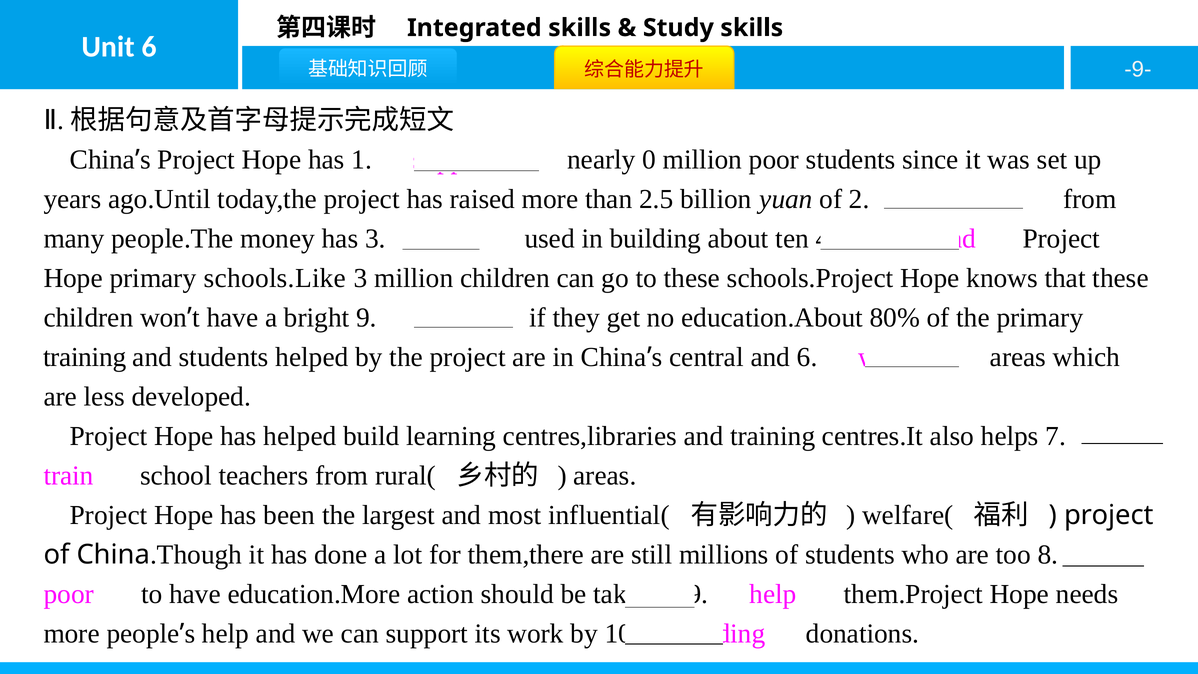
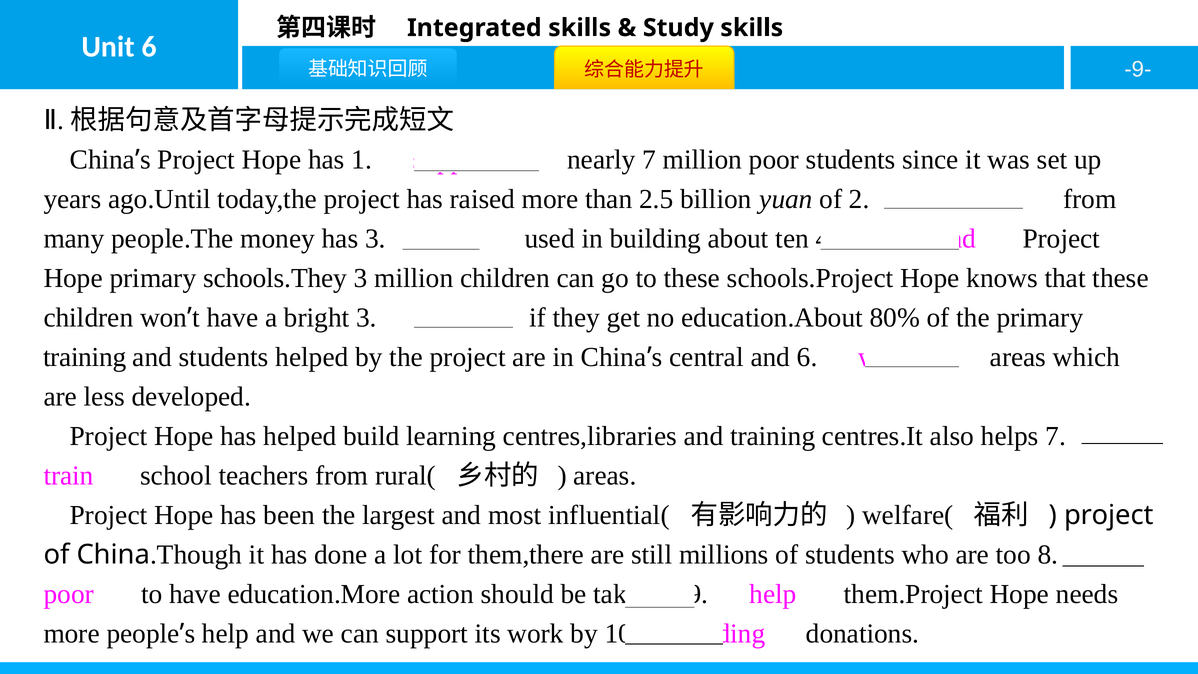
nearly 0: 0 -> 7
schools.Like: schools.Like -> schools.They
bright 9: 9 -> 3
